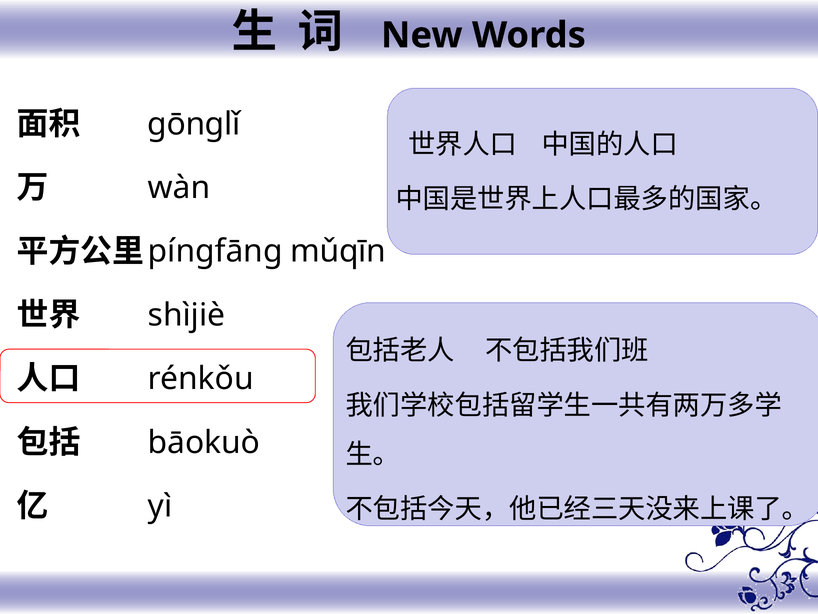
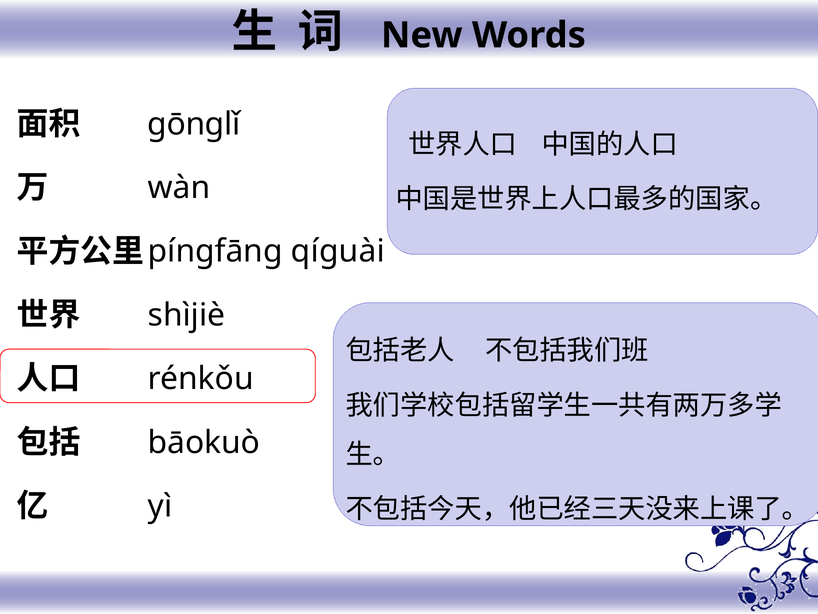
mǔqīn: mǔqīn -> qíguài
